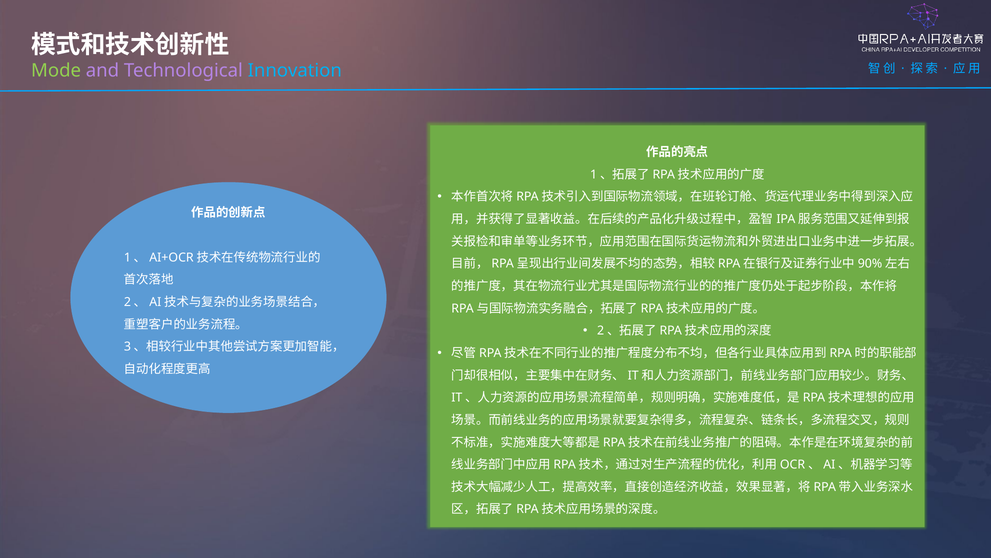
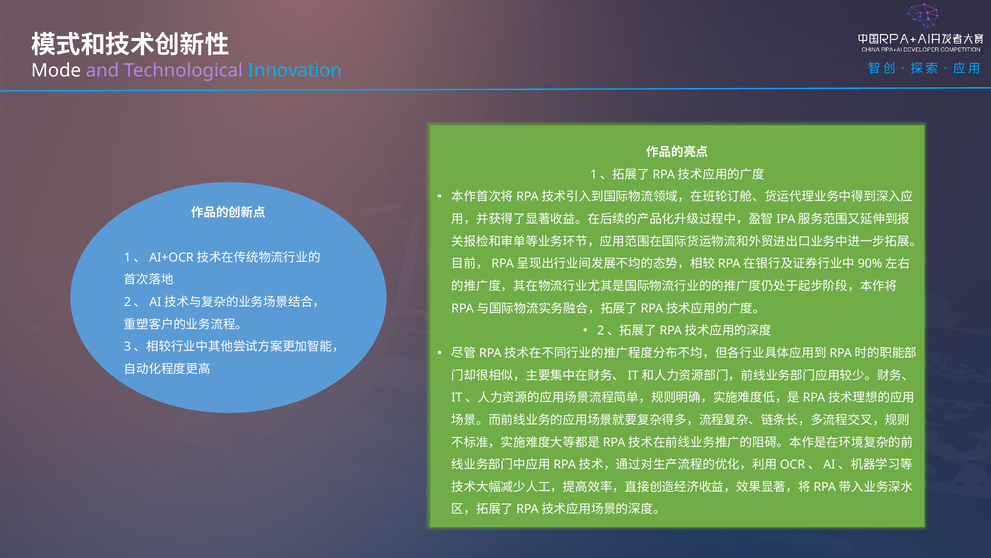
Mode colour: light green -> white
